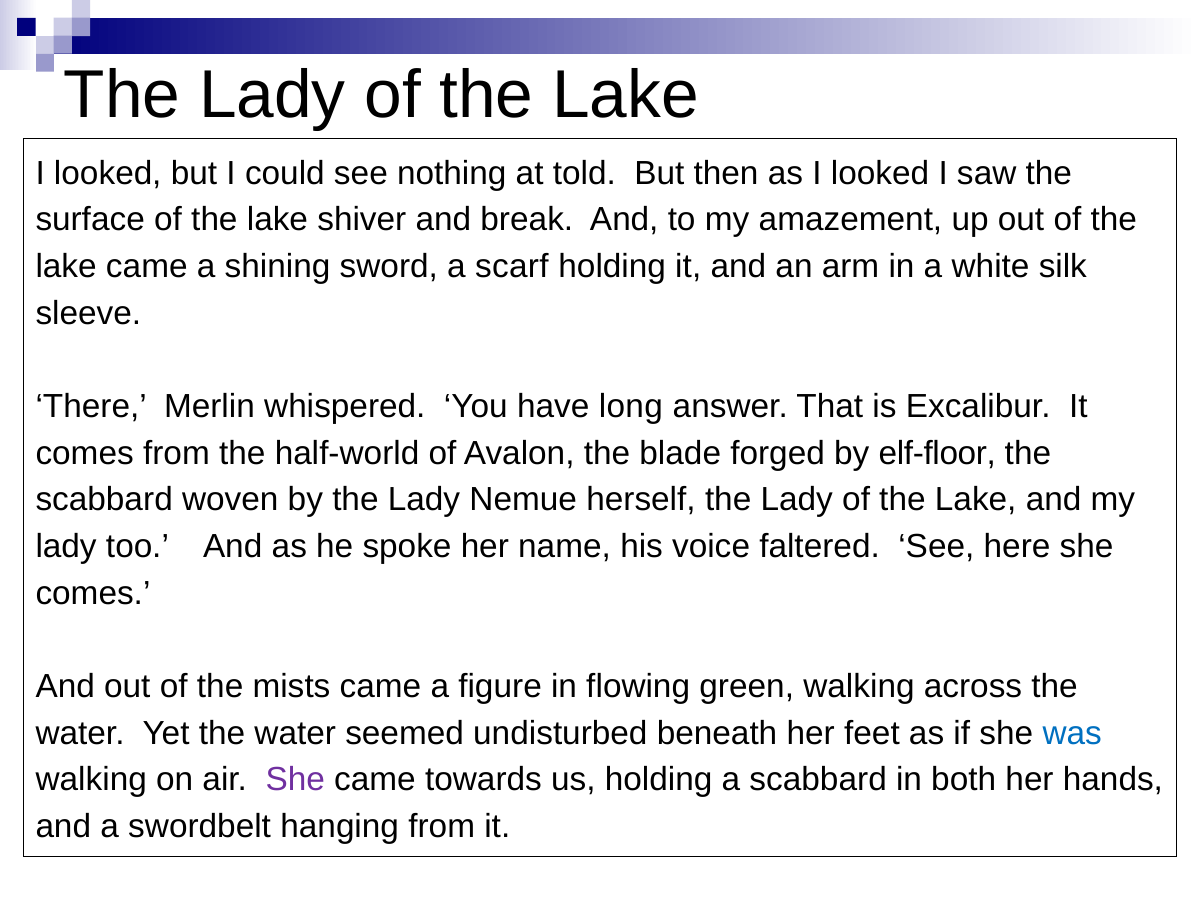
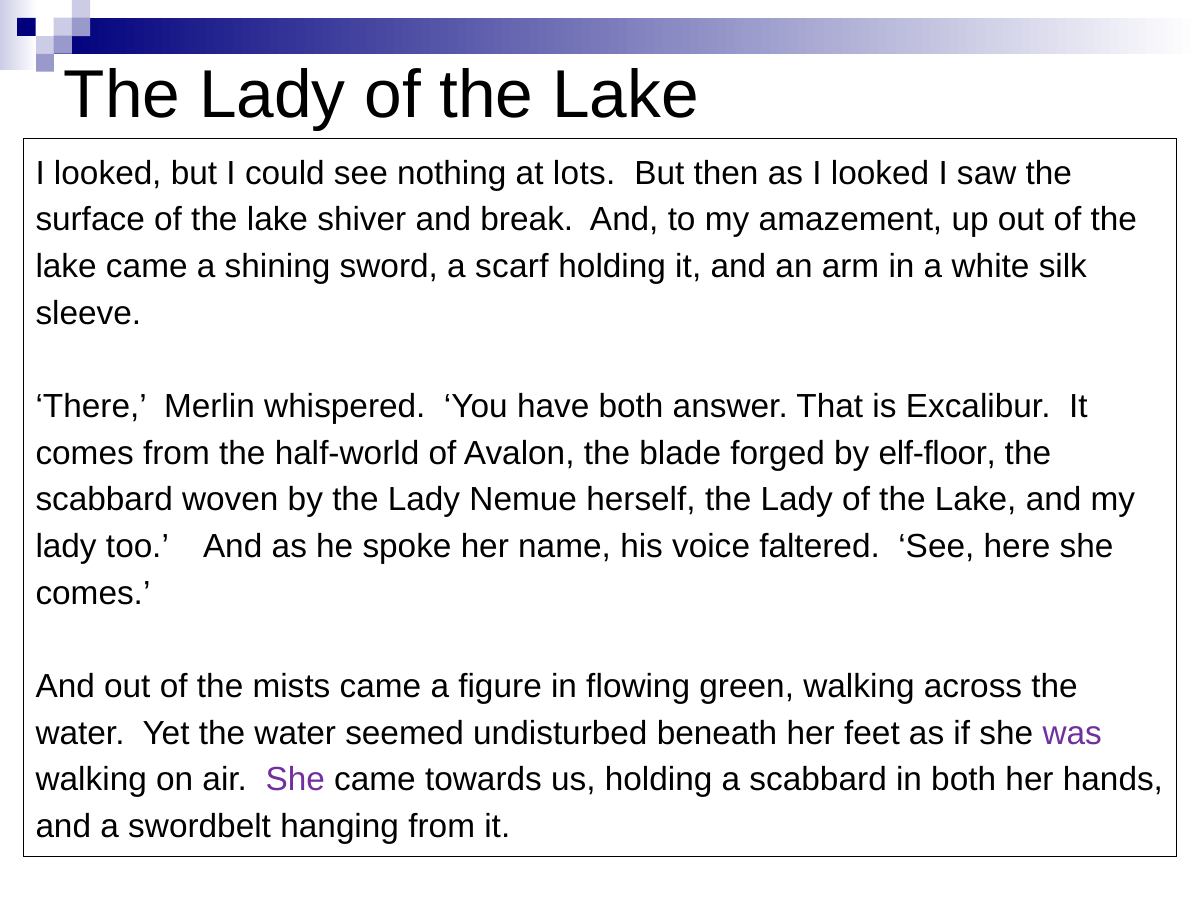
told: told -> lots
have long: long -> both
was colour: blue -> purple
